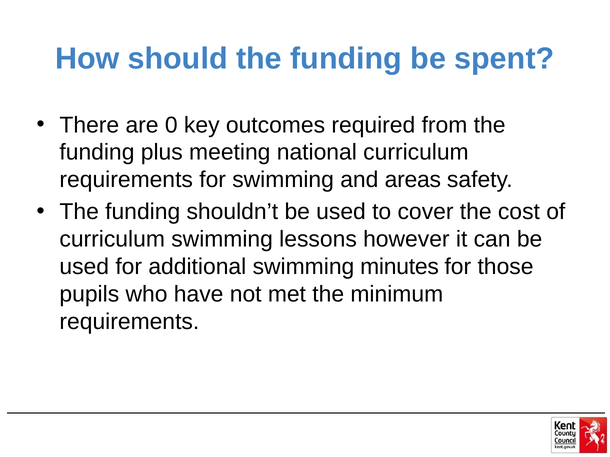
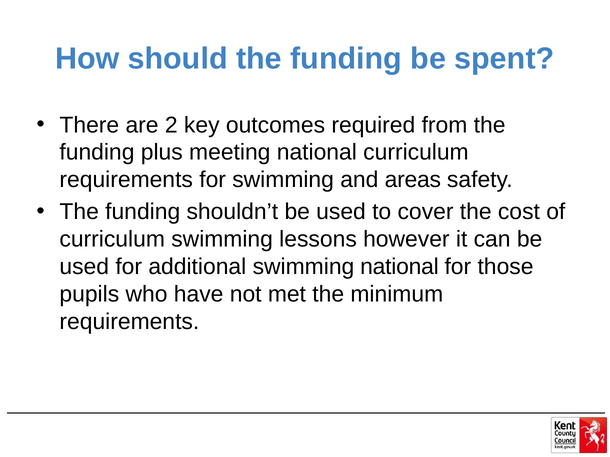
0: 0 -> 2
swimming minutes: minutes -> national
